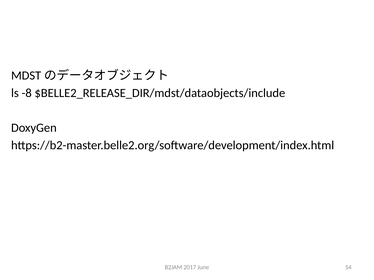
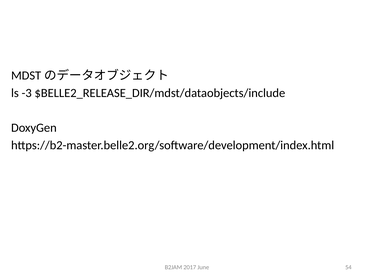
-8: -8 -> -3
